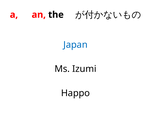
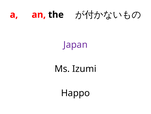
Japan colour: blue -> purple
